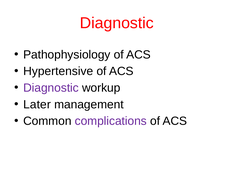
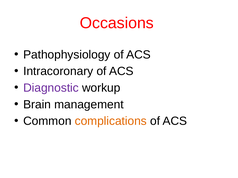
Diagnostic at (117, 23): Diagnostic -> Occasions
Hypertensive: Hypertensive -> Intracoronary
Later: Later -> Brain
complications colour: purple -> orange
